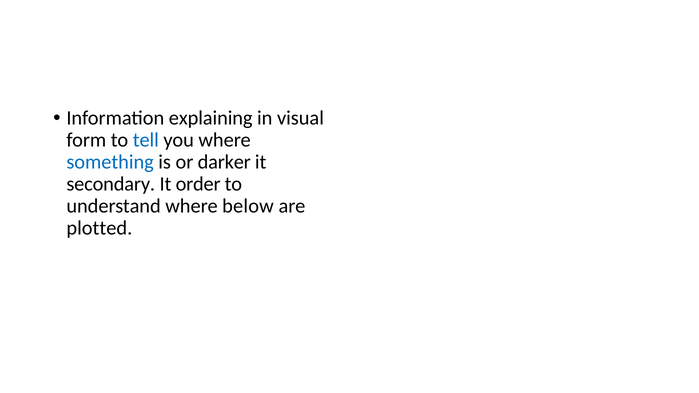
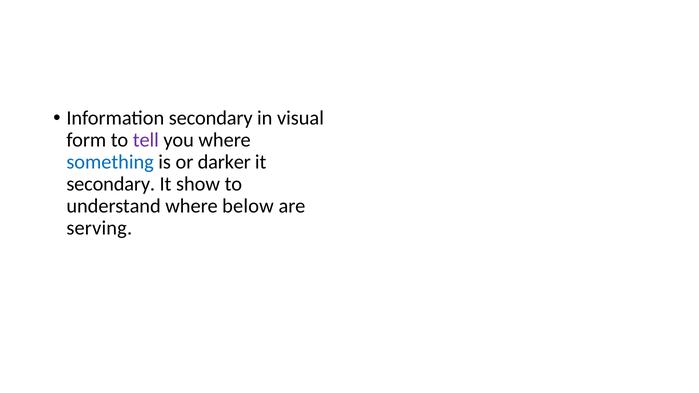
Information explaining: explaining -> secondary
tell colour: blue -> purple
order: order -> show
plotted: plotted -> serving
